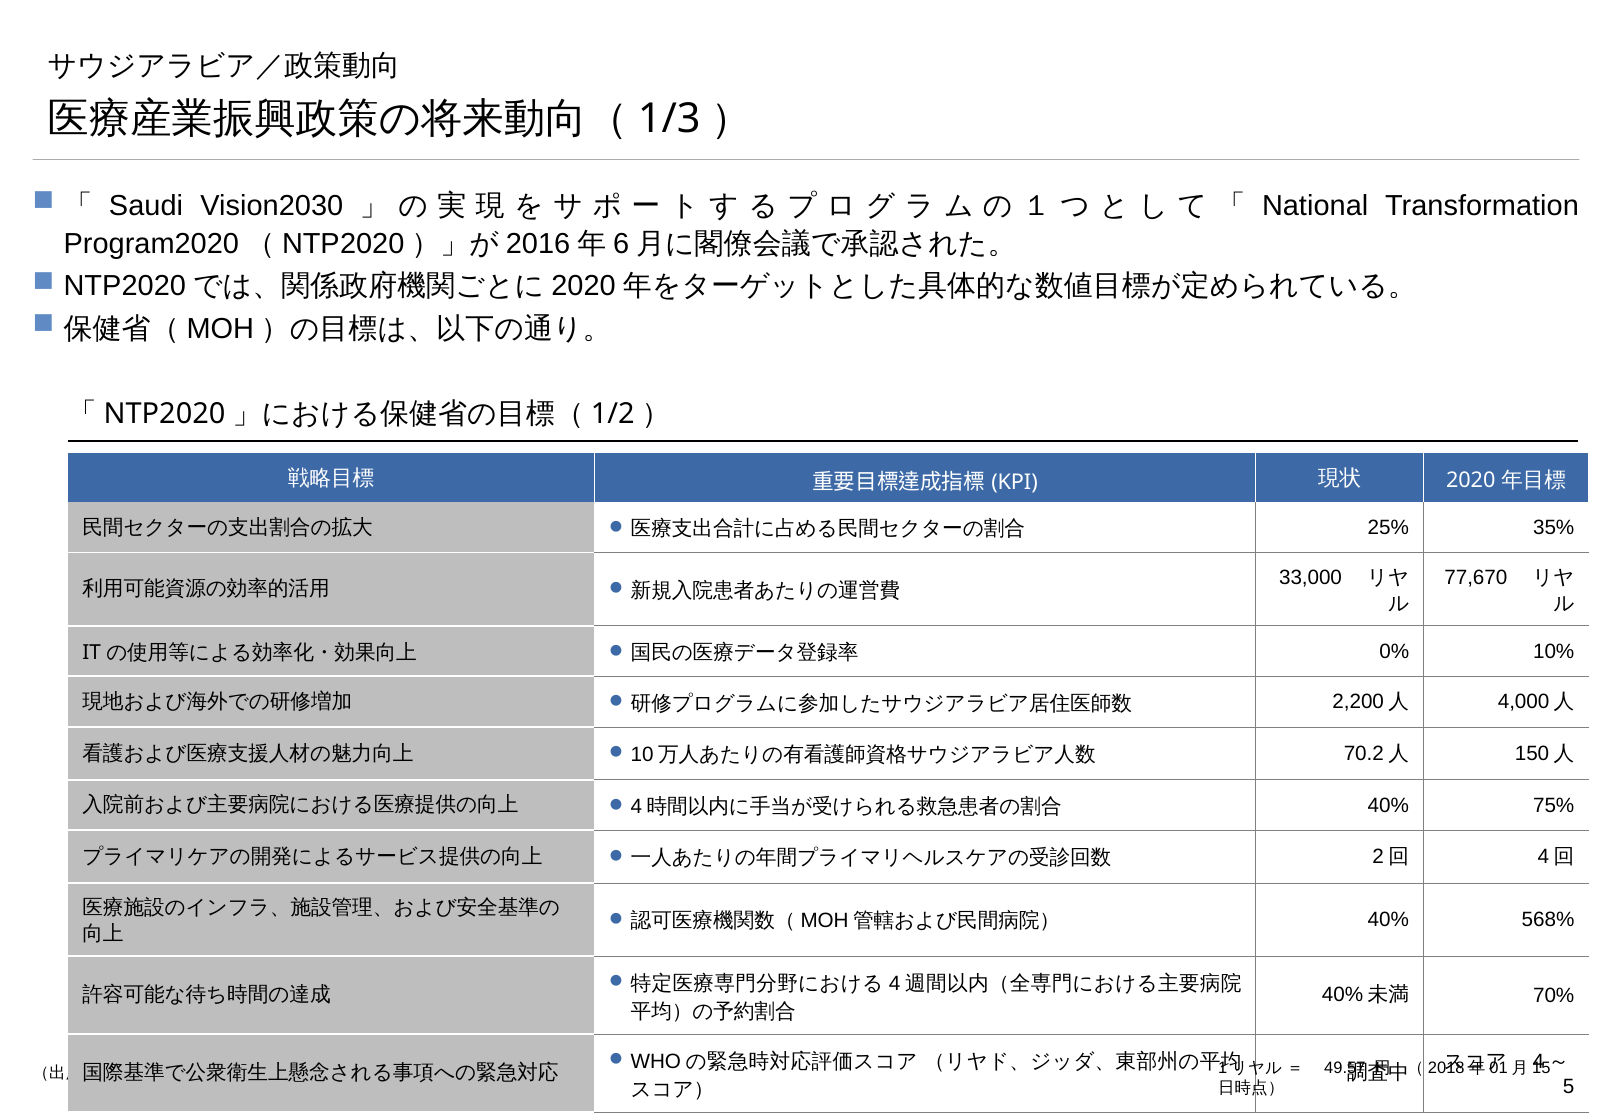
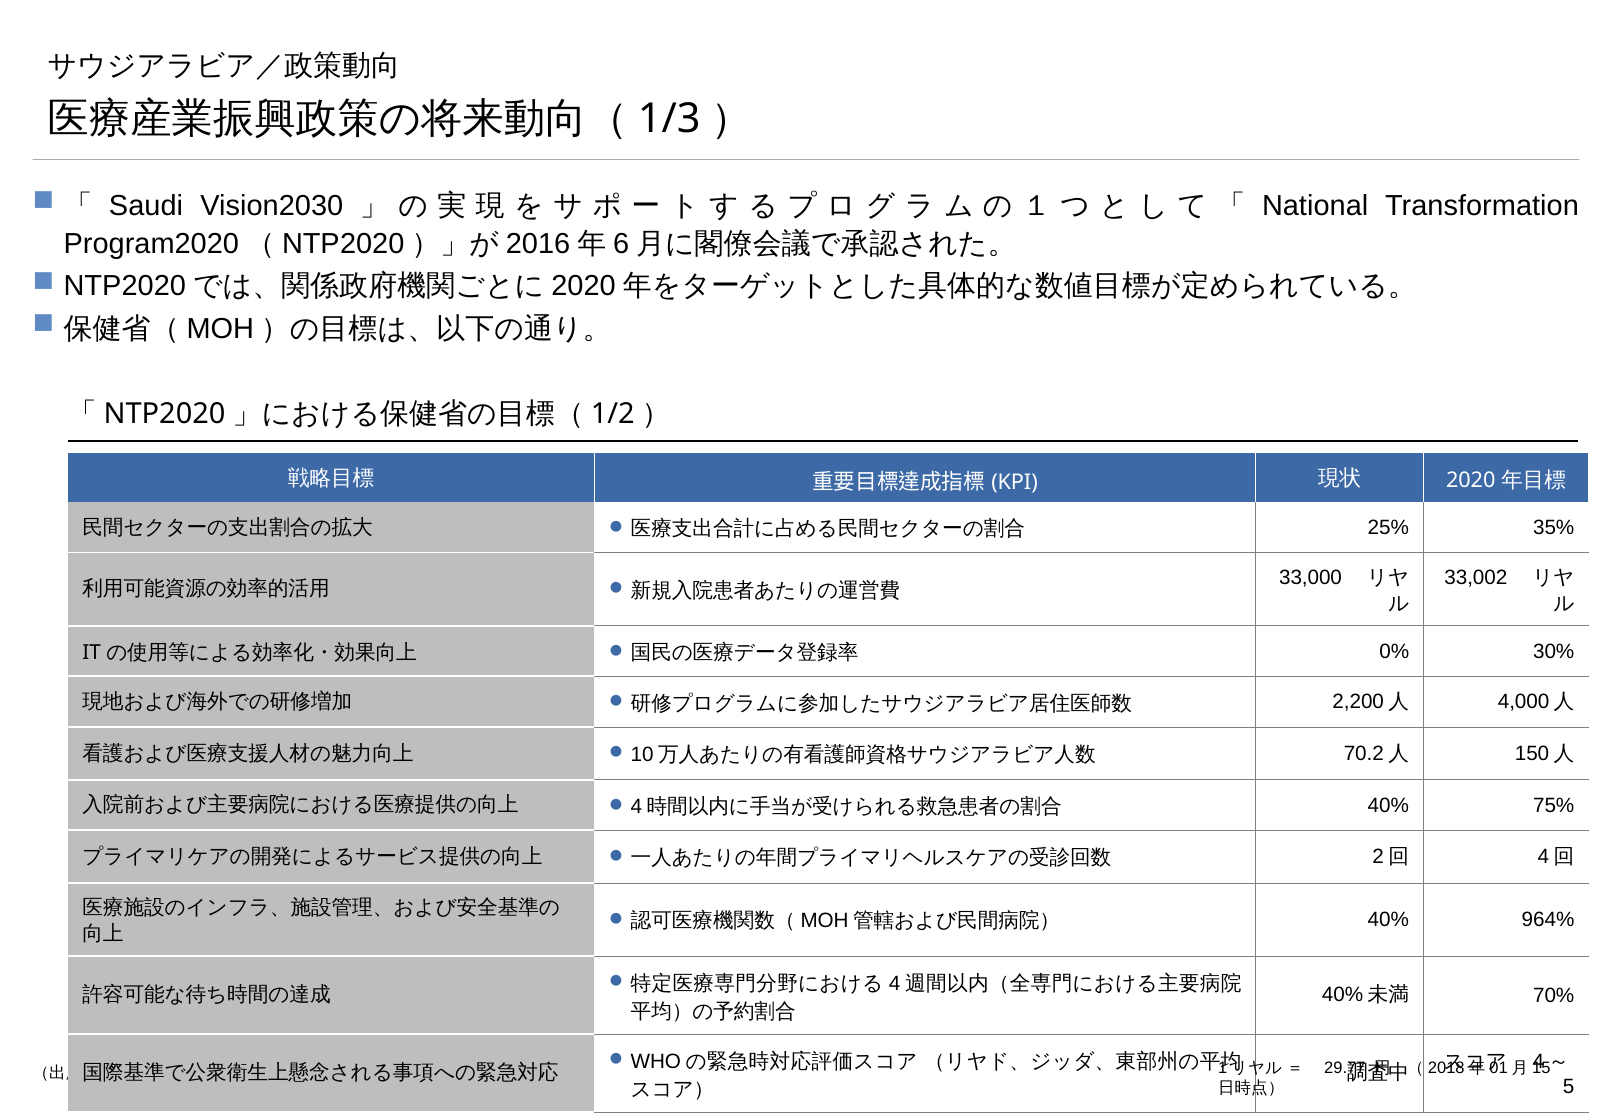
77,670: 77,670 -> 33,002
10%: 10% -> 30%
568%: 568% -> 964%
49.57: 49.57 -> 29.77
